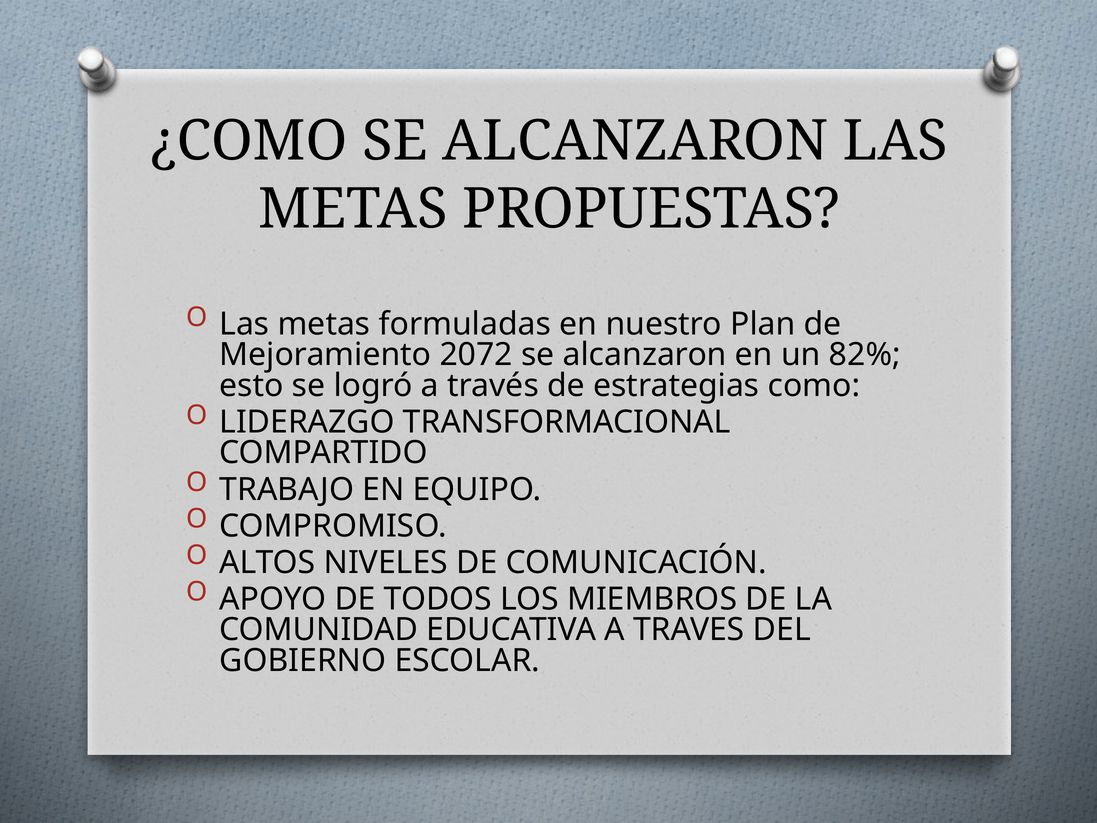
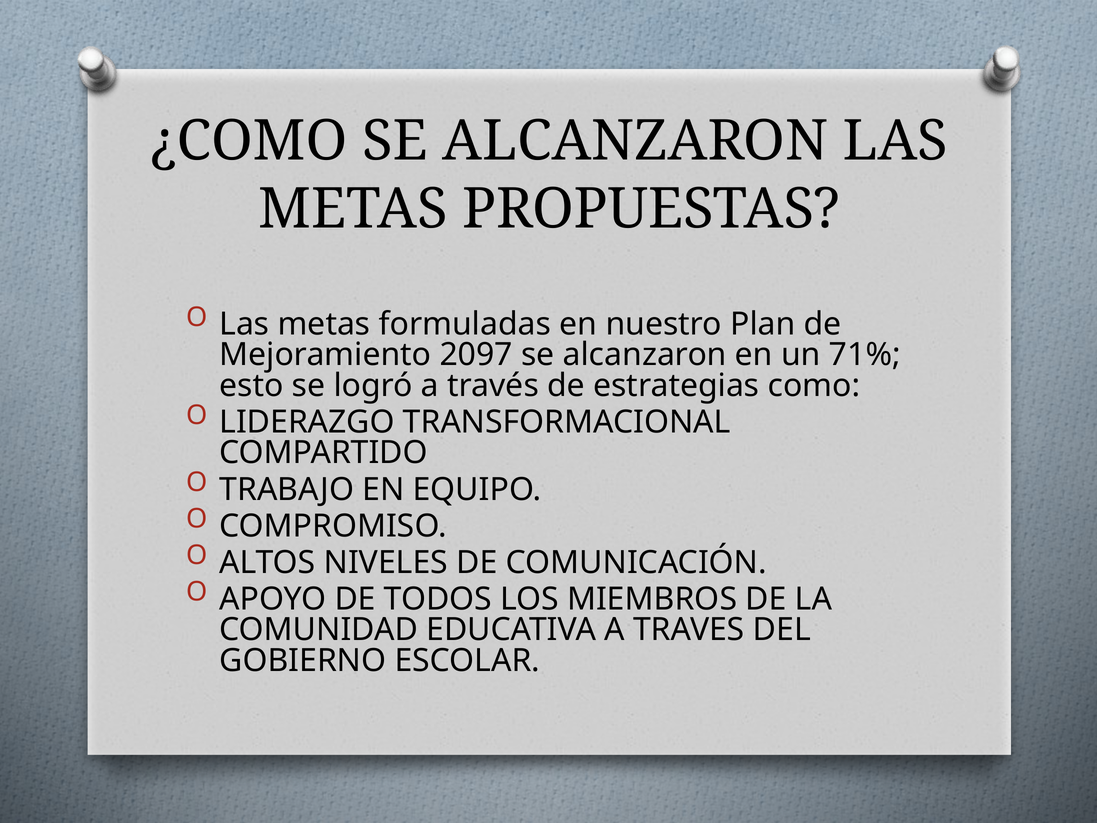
2072: 2072 -> 2097
82%: 82% -> 71%
